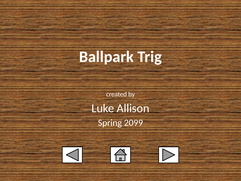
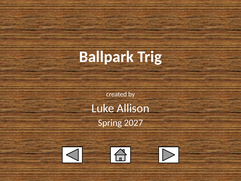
2099: 2099 -> 2027
